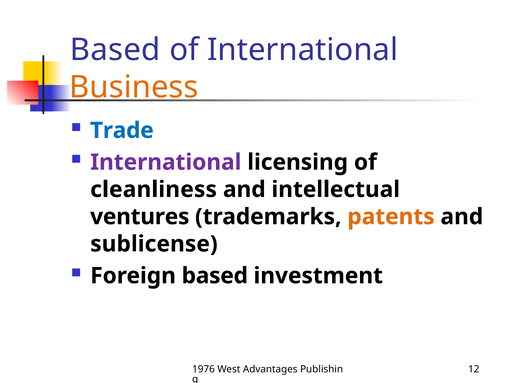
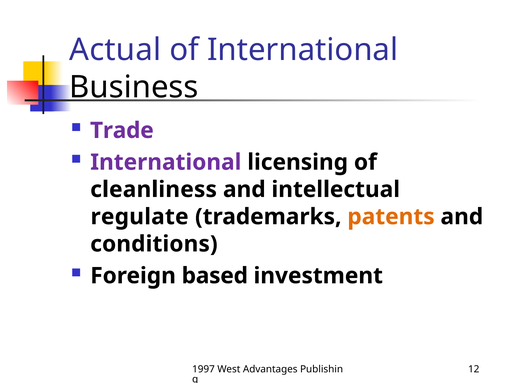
Based at (115, 50): Based -> Actual
Business colour: orange -> black
Trade colour: blue -> purple
ventures: ventures -> regulate
sublicense: sublicense -> conditions
1976: 1976 -> 1997
